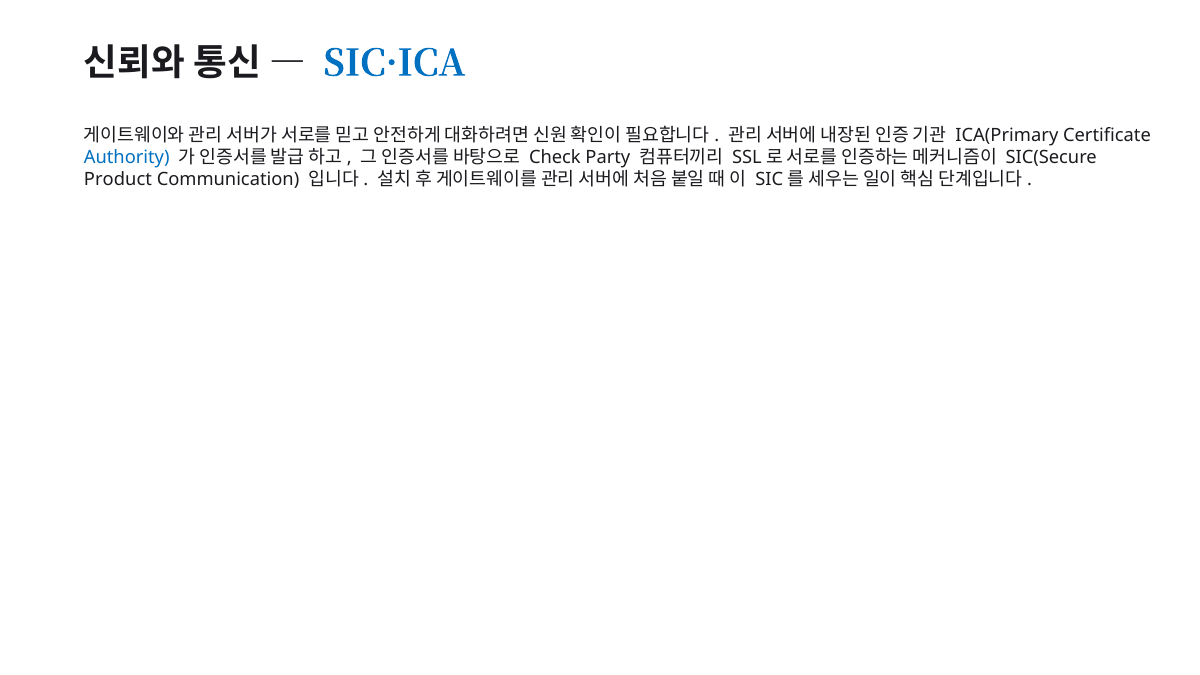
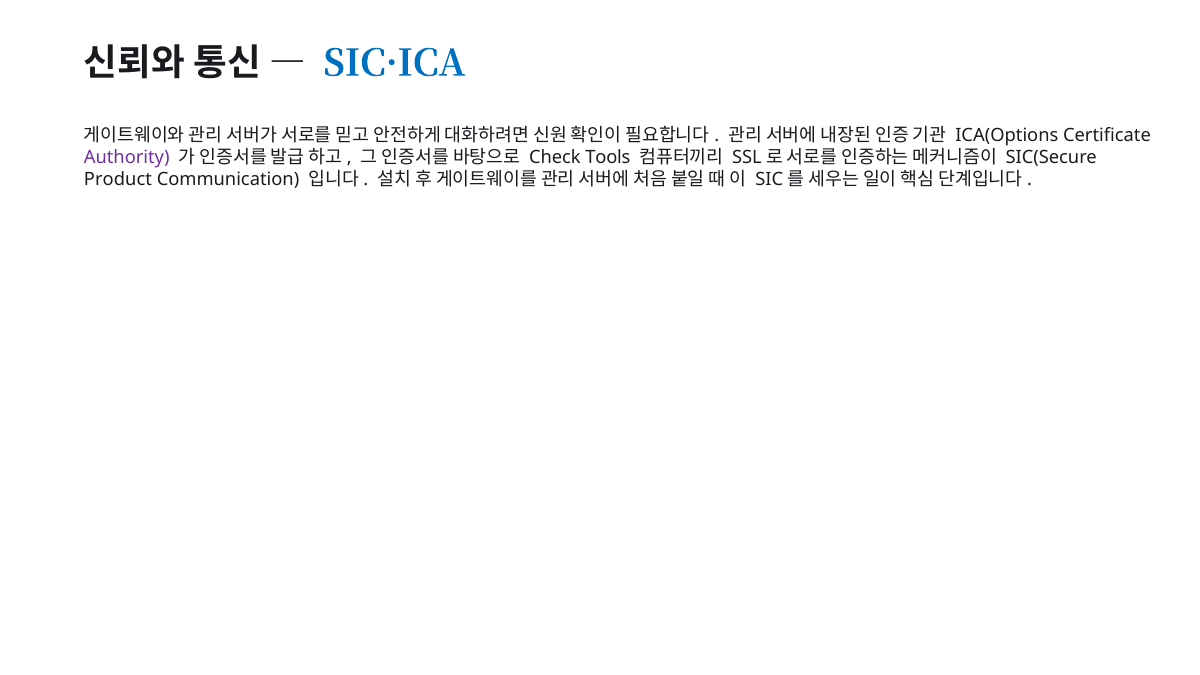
ICA(Primary: ICA(Primary -> ICA(Options
Authority colour: blue -> purple
Party: Party -> Tools
